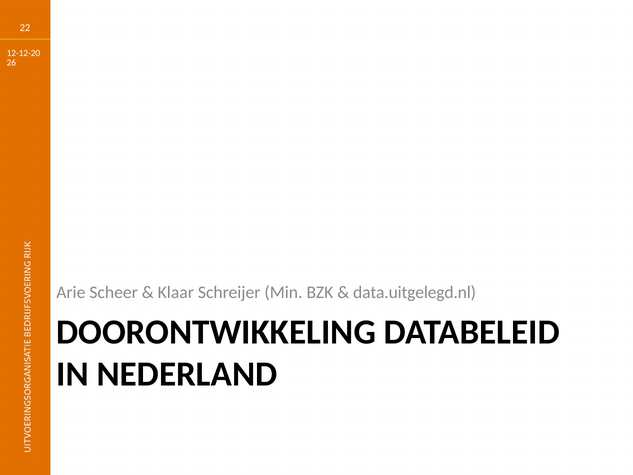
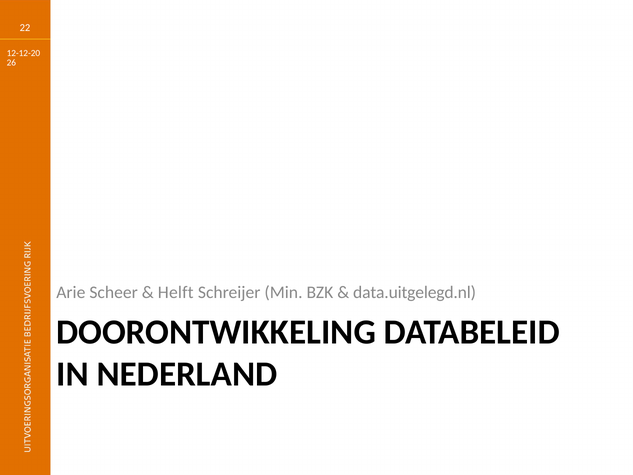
Klaar: Klaar -> Helft
